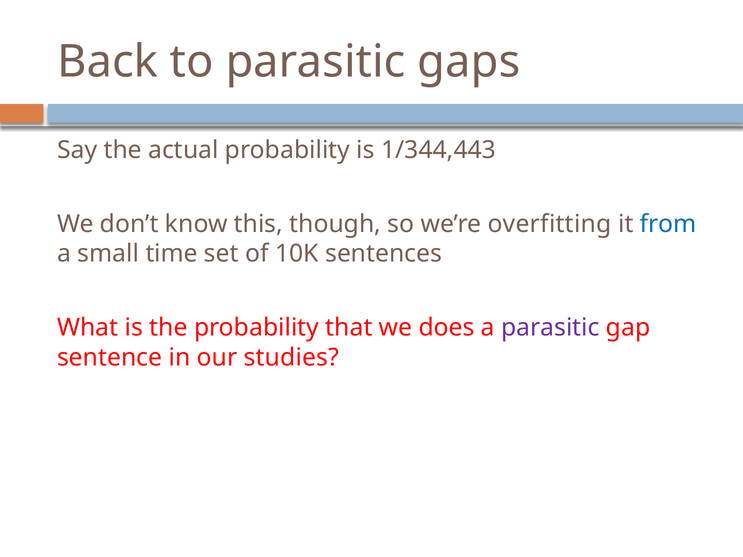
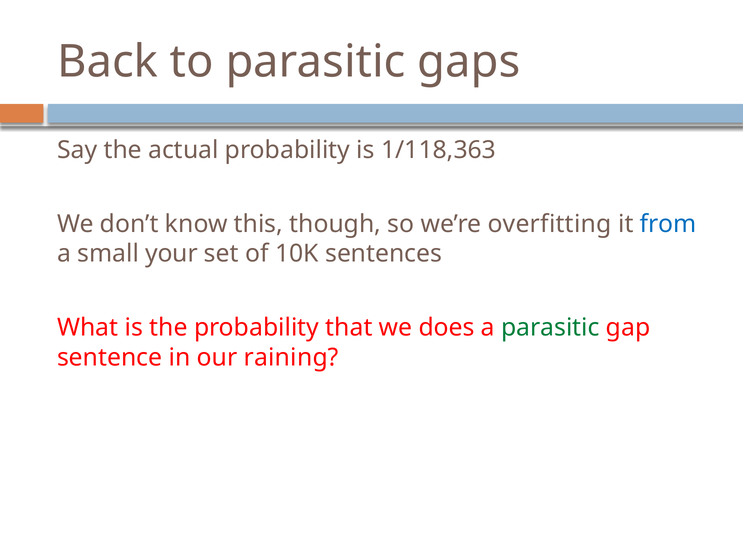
1/344,443: 1/344,443 -> 1/118,363
time: time -> your
parasitic at (550, 328) colour: purple -> green
studies: studies -> raining
